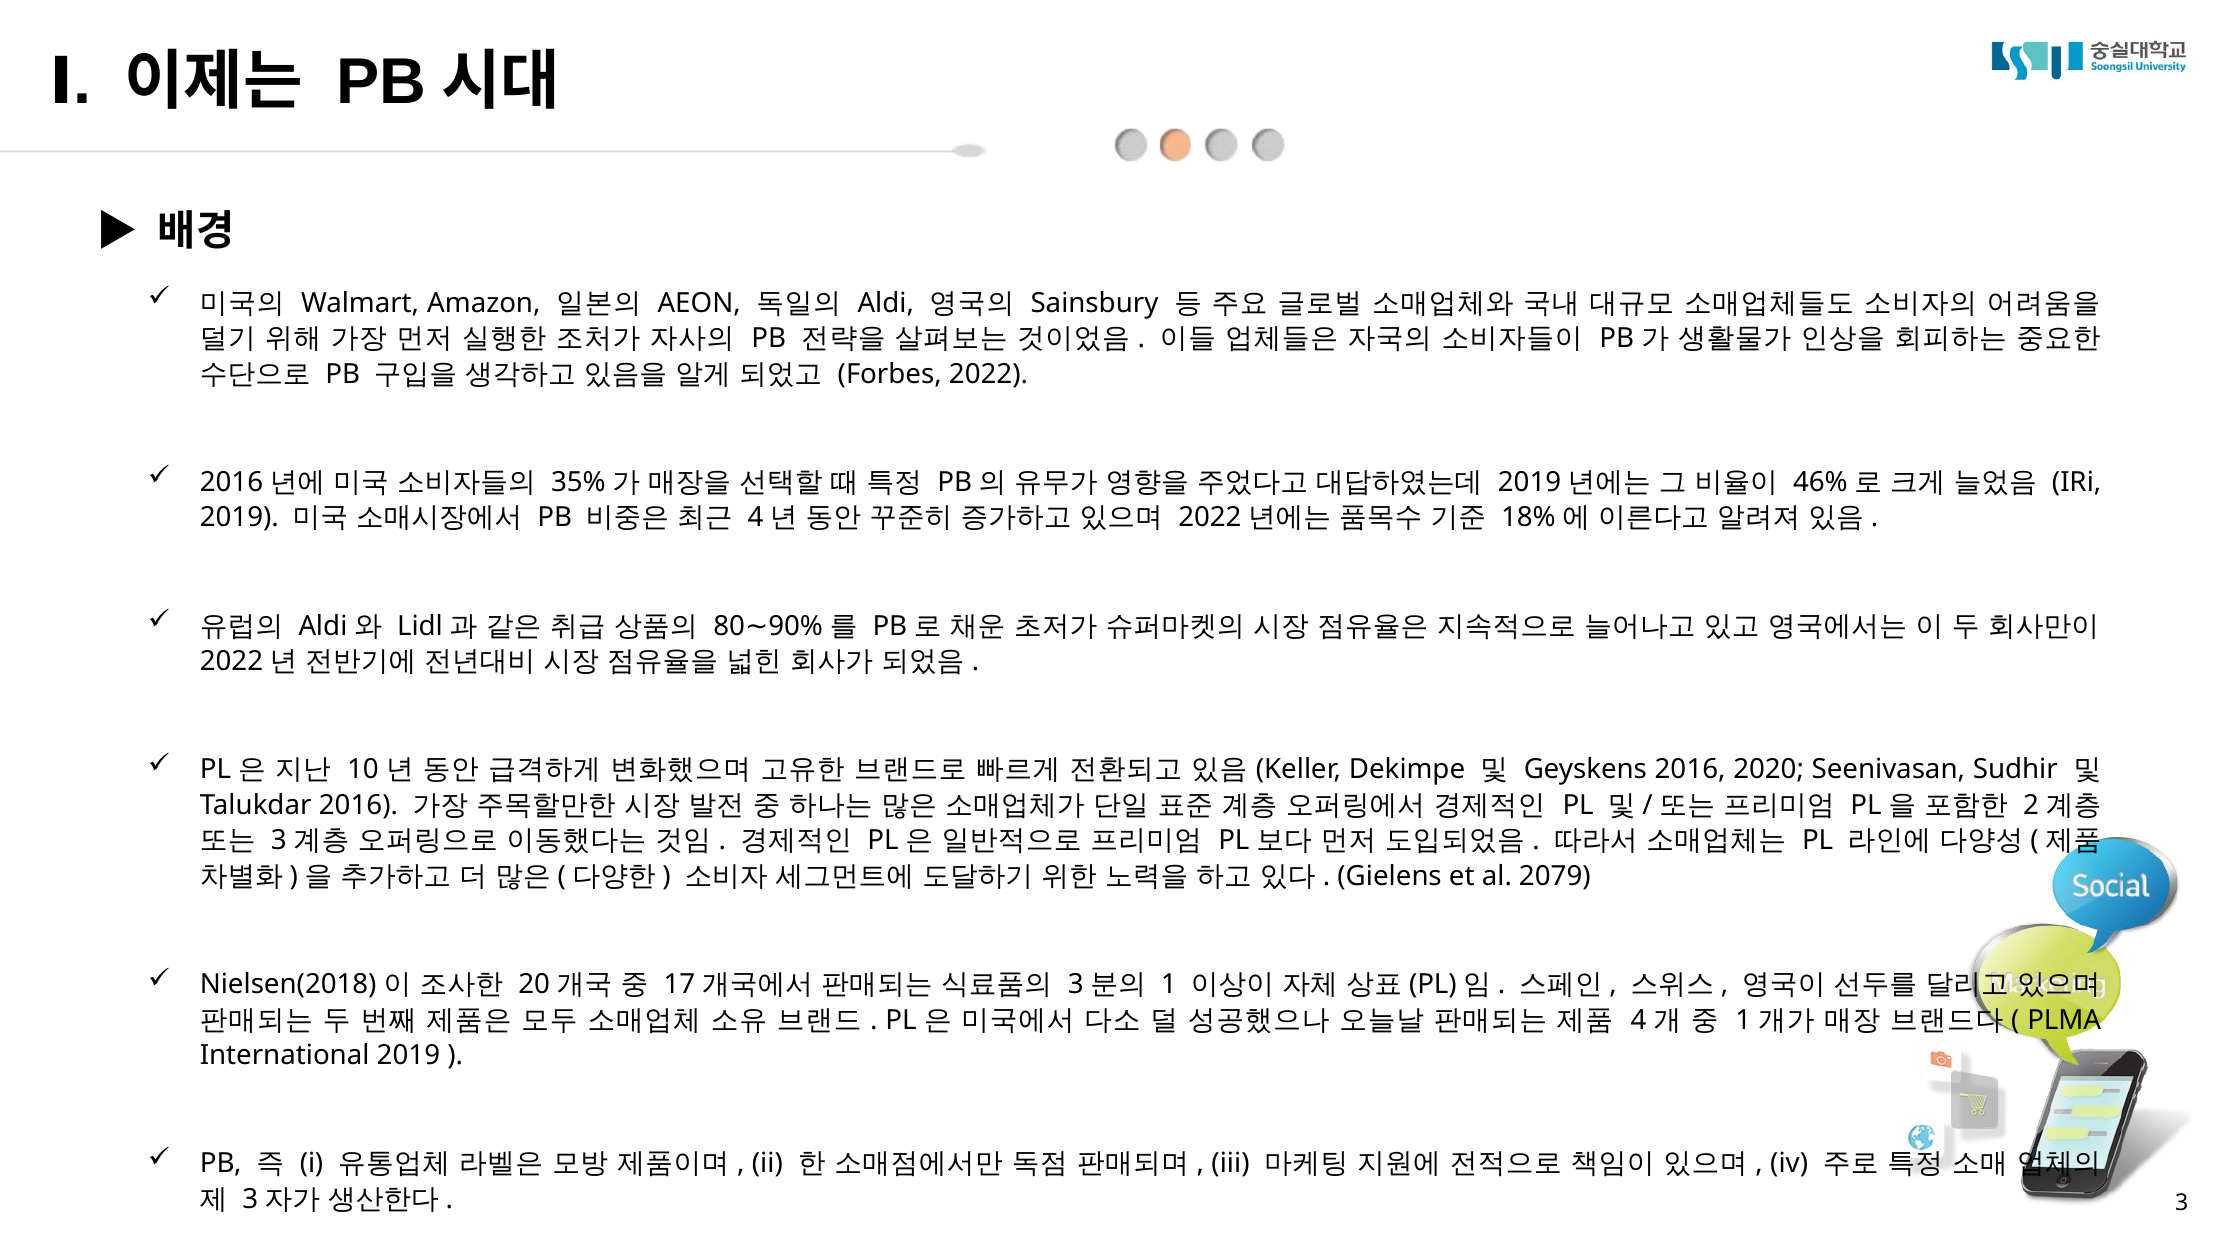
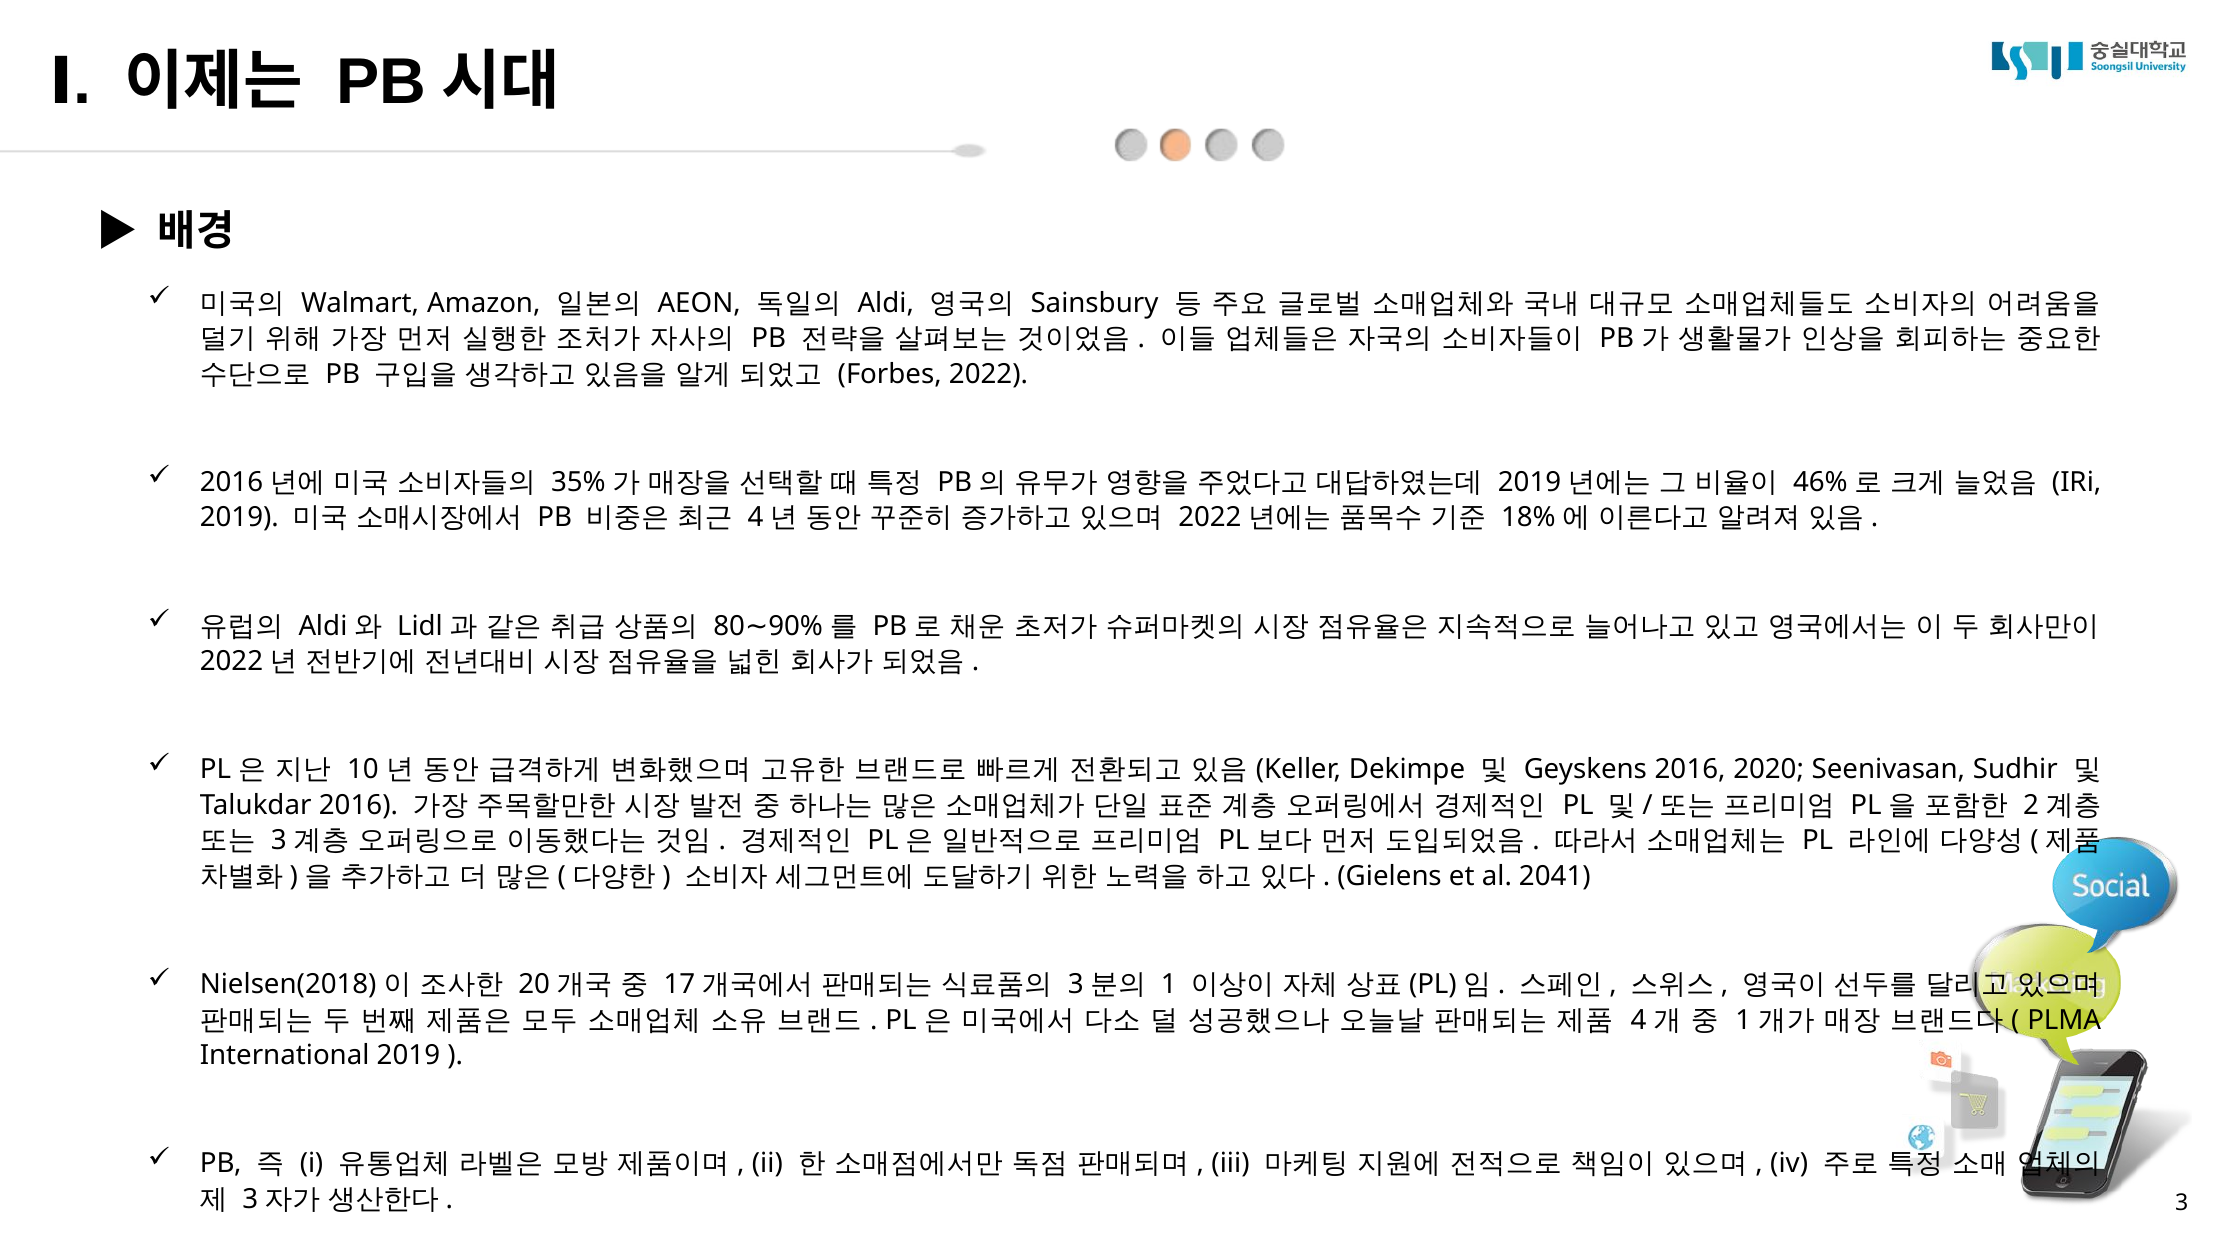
2079: 2079 -> 2041
